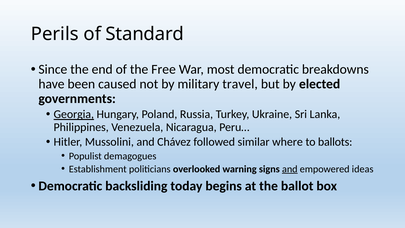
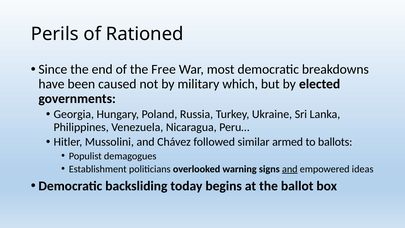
Standard: Standard -> Rationed
travel: travel -> which
Georgia underline: present -> none
where: where -> armed
